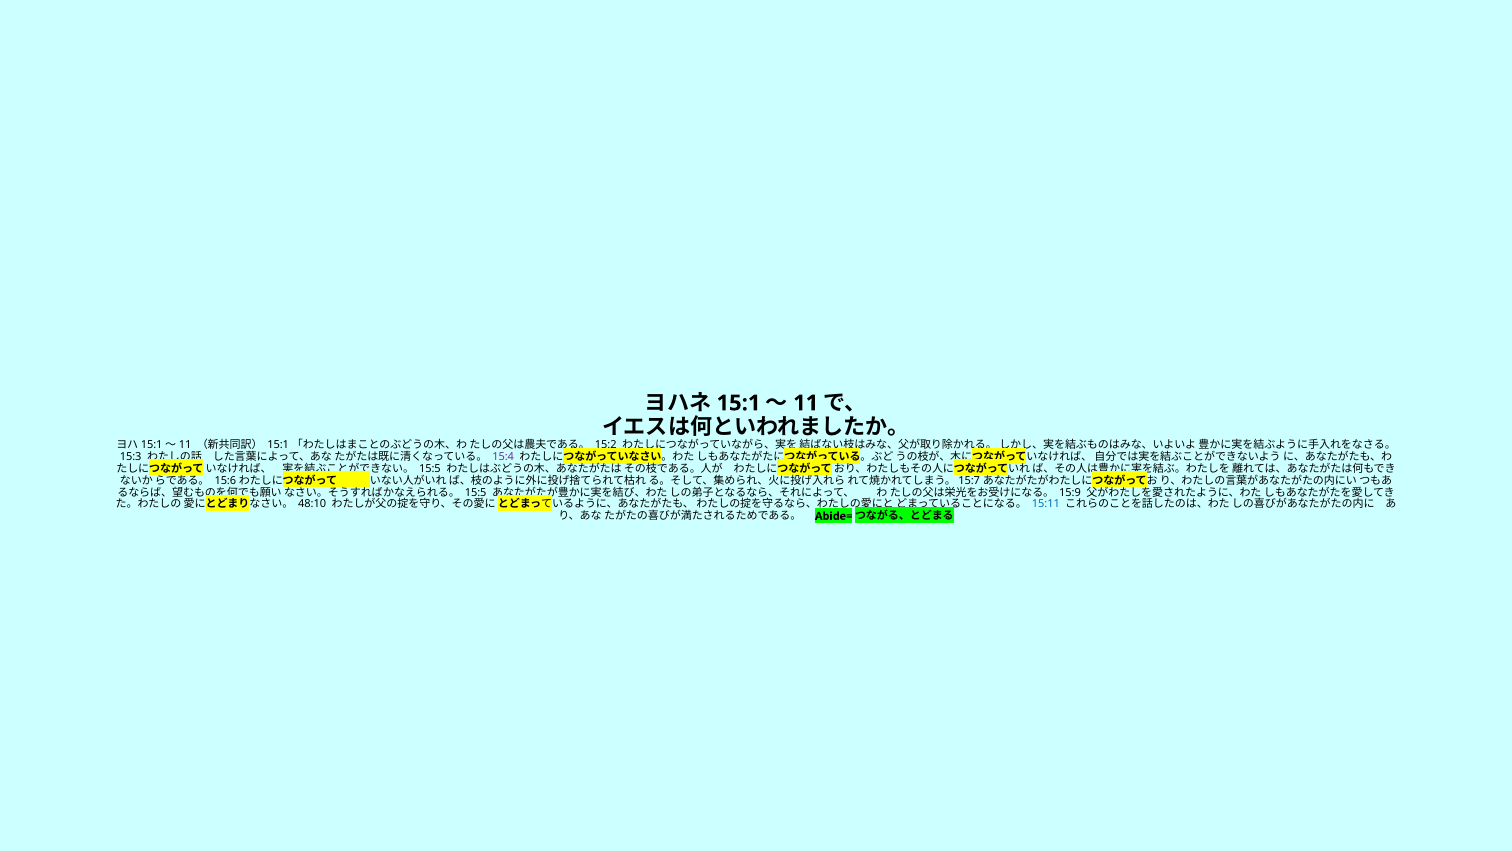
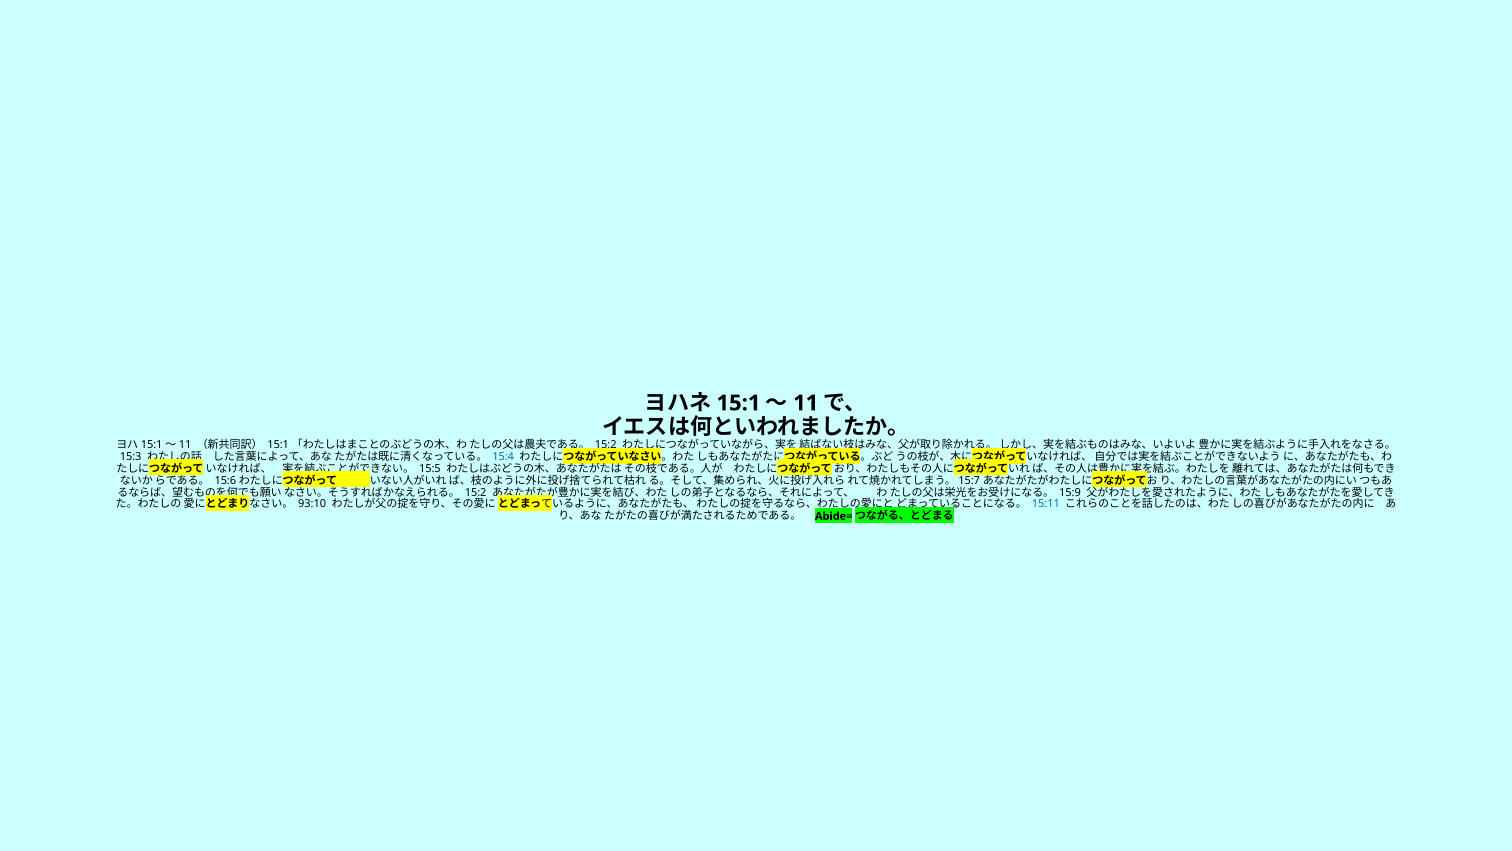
15:4 colour: purple -> blue
15:5 at (476, 492): 15:5 -> 15:2
48:10: 48:10 -> 93:10
